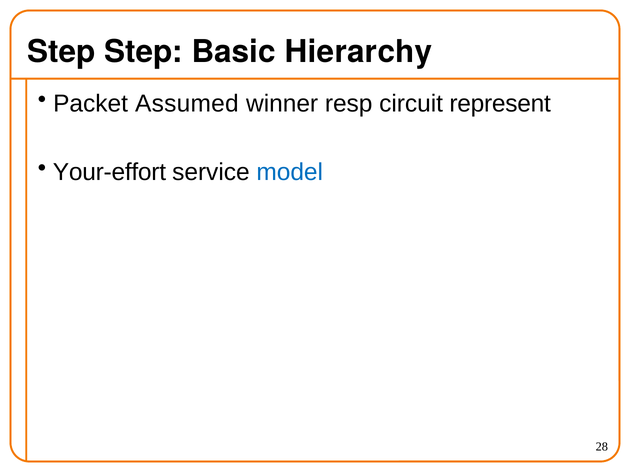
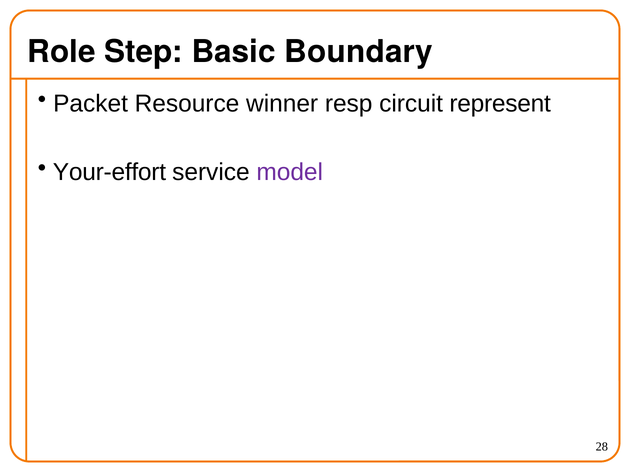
Step at (61, 52): Step -> Role
Hierarchy: Hierarchy -> Boundary
Assumed: Assumed -> Resource
model colour: blue -> purple
